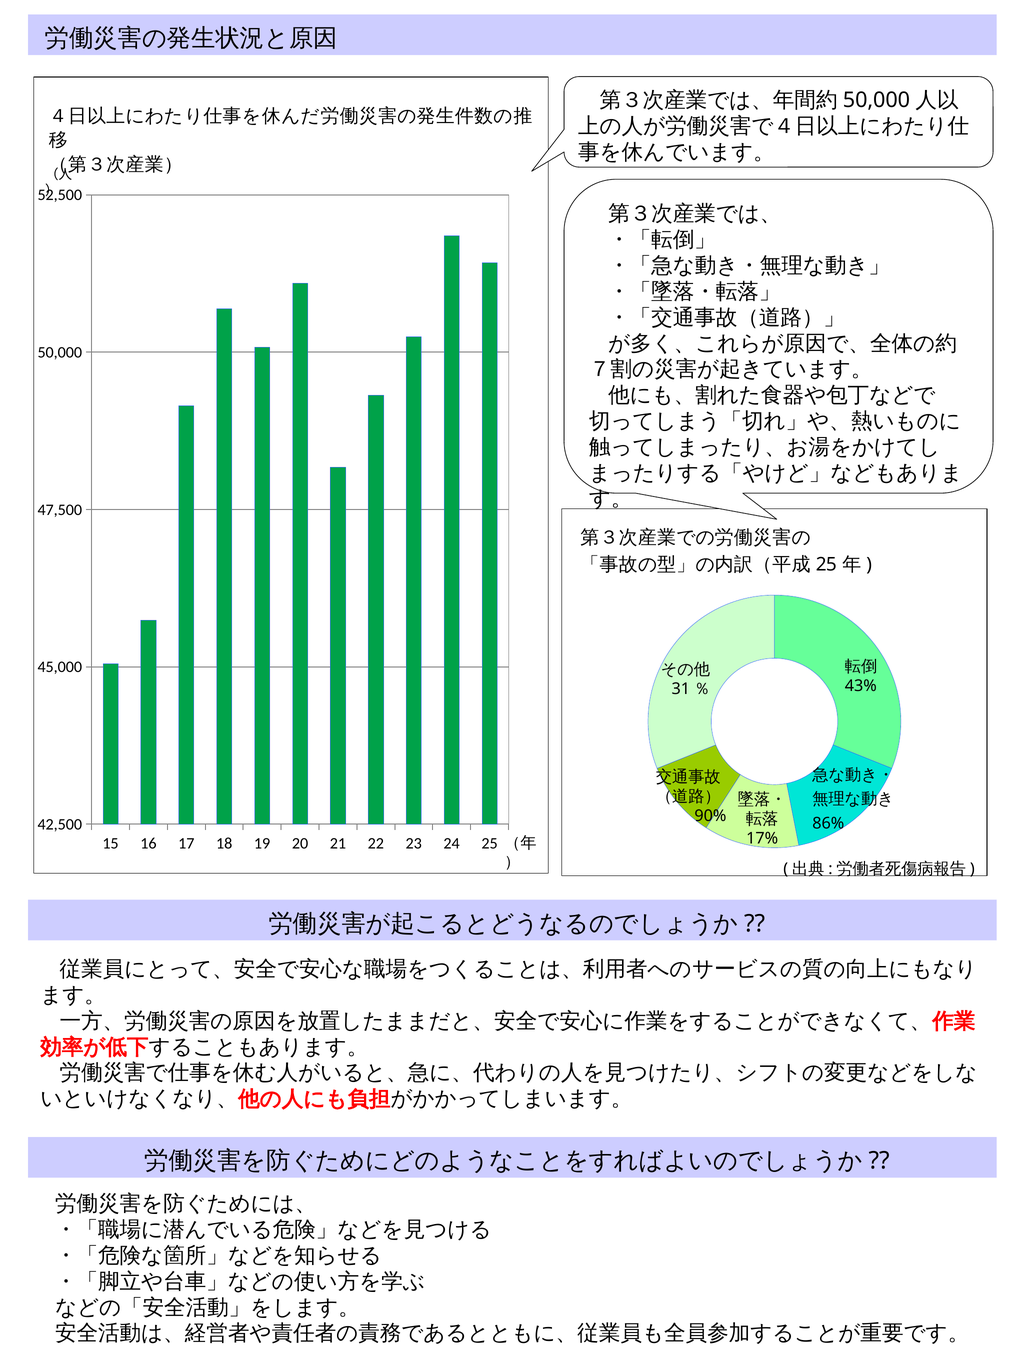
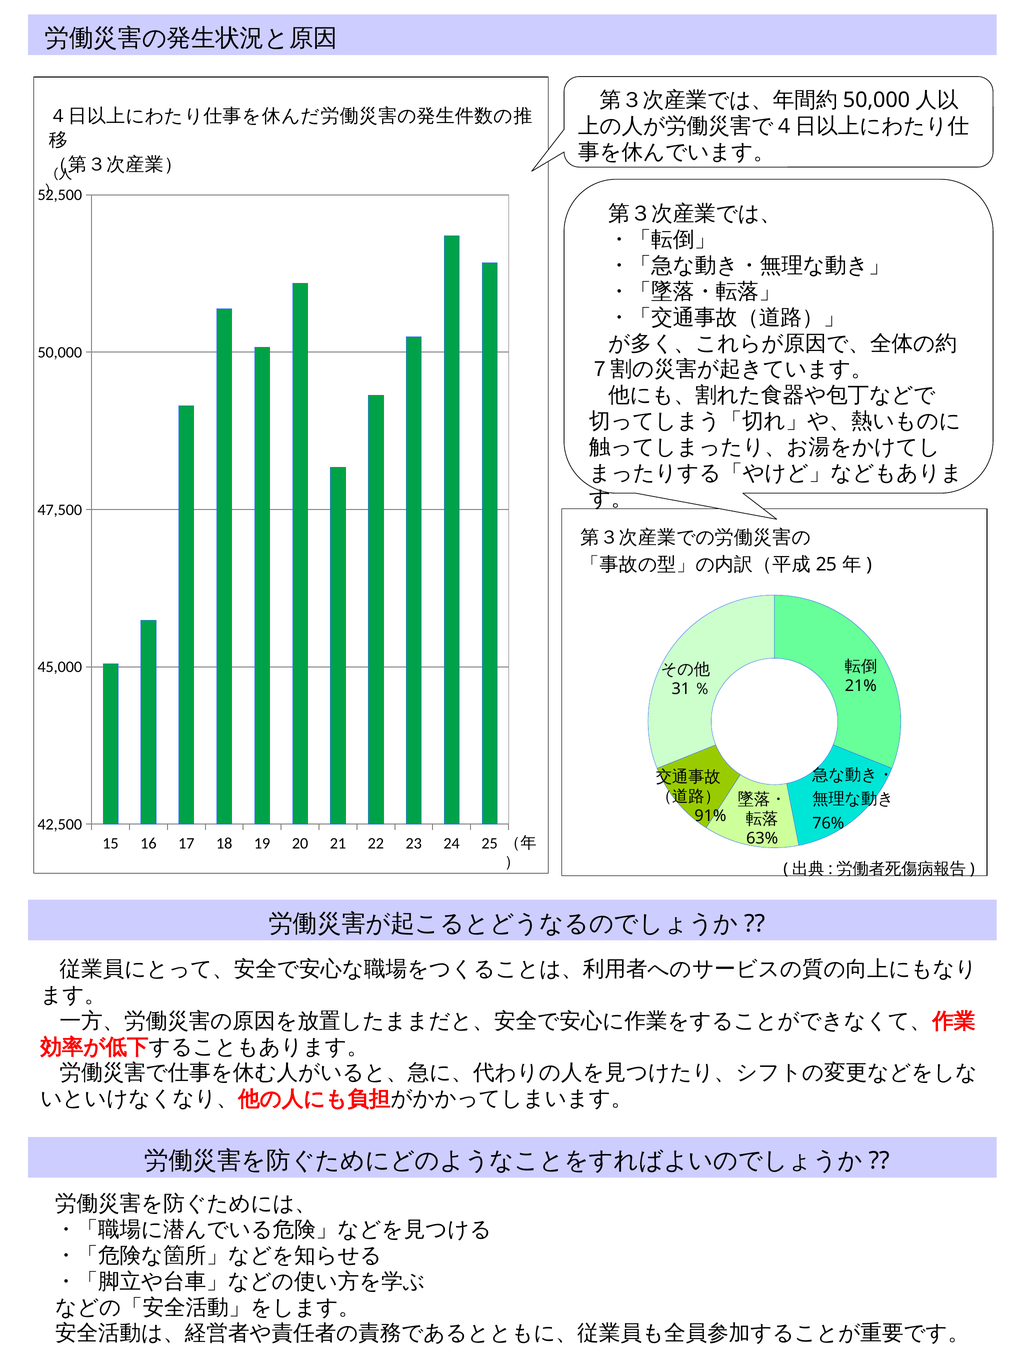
43%: 43% -> 21%
90%: 90% -> 91%
86%: 86% -> 76%
17%: 17% -> 63%
